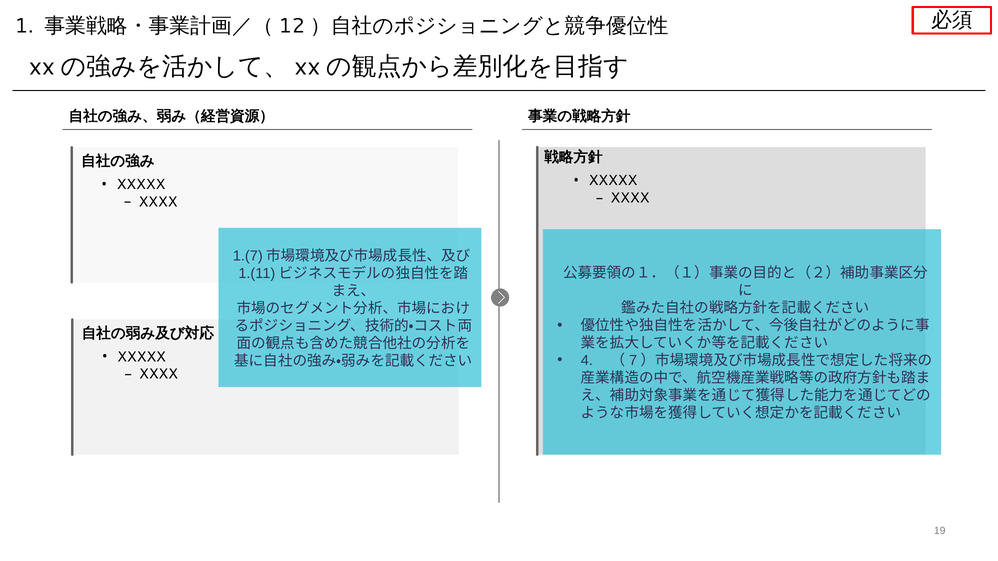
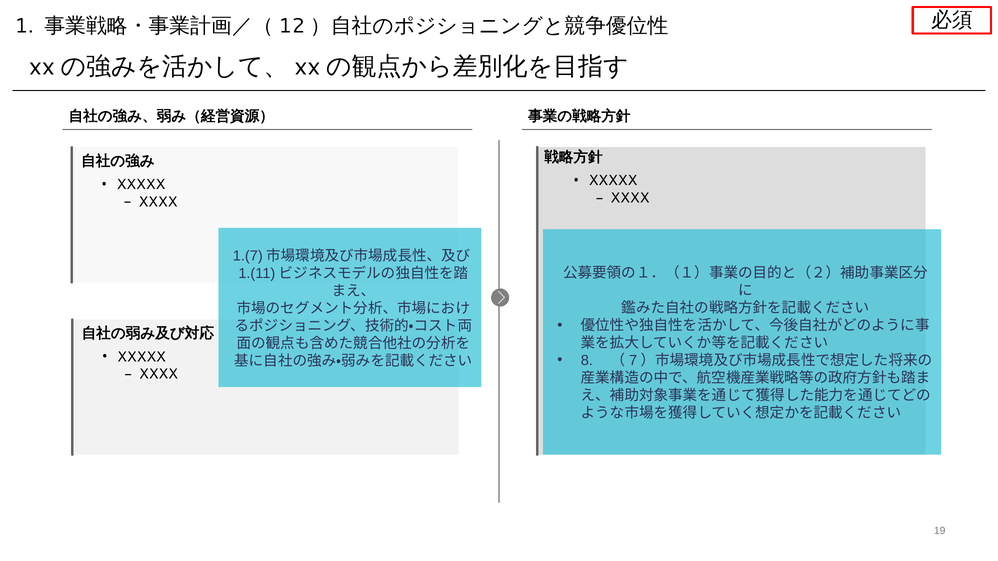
4: 4 -> 8
